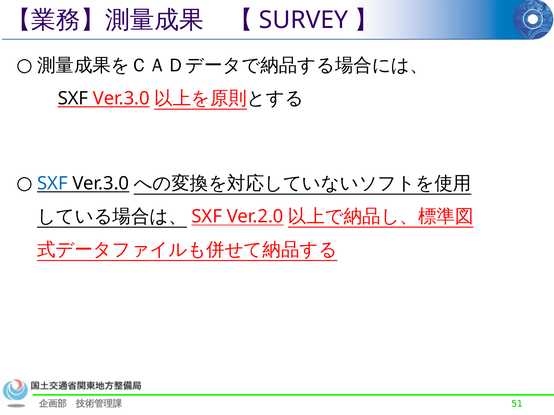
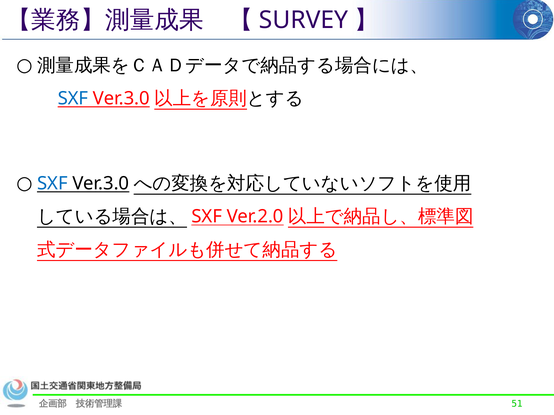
SXF at (73, 99) colour: black -> blue
